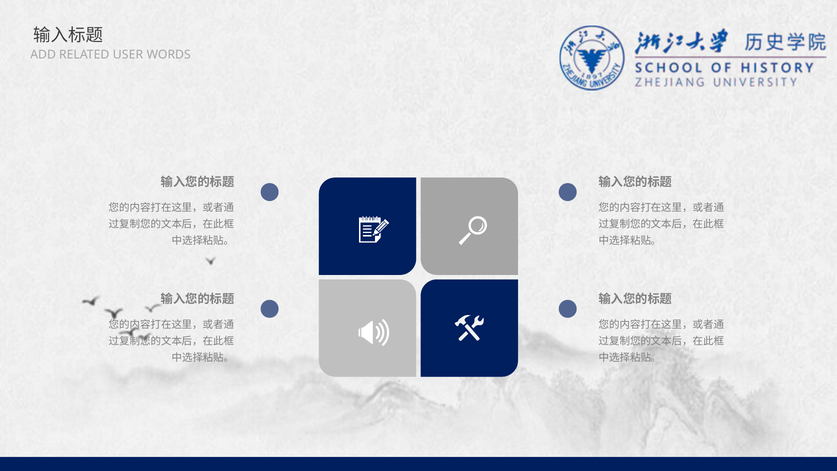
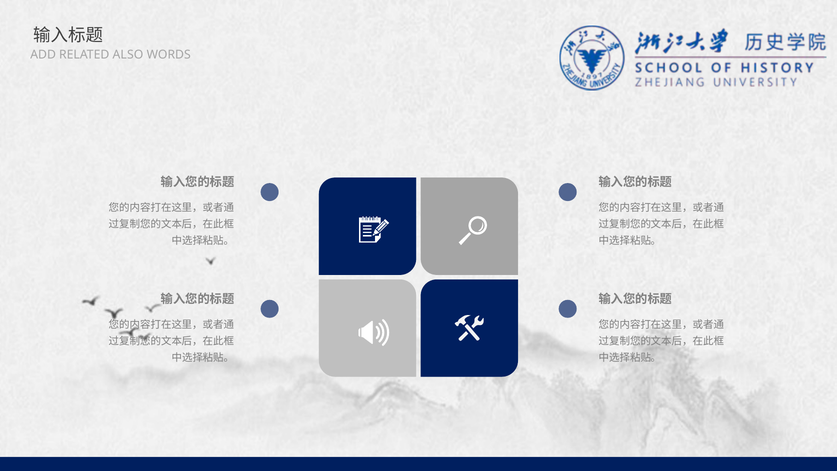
USER: USER -> ALSO
